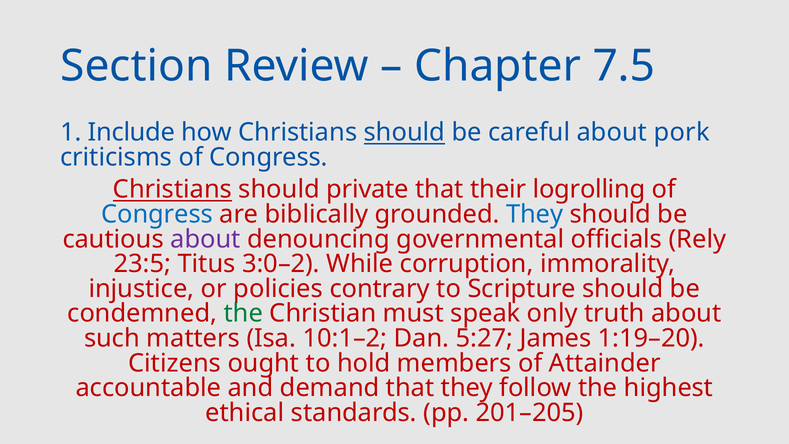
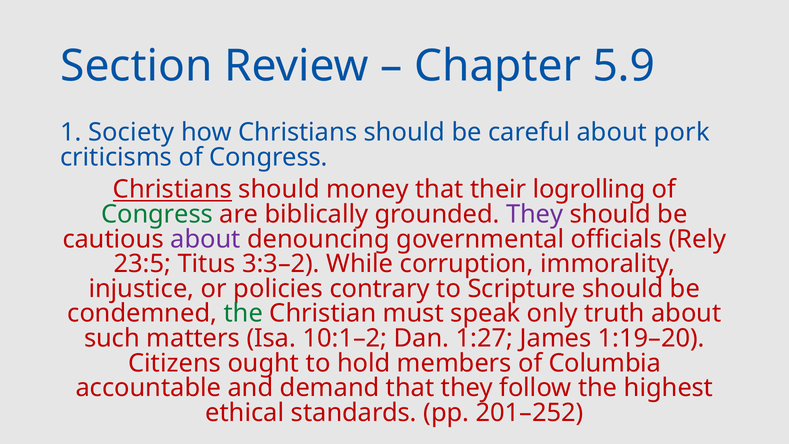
7.5: 7.5 -> 5.9
Include: Include -> Society
should at (404, 133) underline: present -> none
private: private -> money
Congress at (157, 214) colour: blue -> green
They at (535, 214) colour: blue -> purple
3:0–2: 3:0–2 -> 3:3–2
5:27: 5:27 -> 1:27
Attainder: Attainder -> Columbia
201–205: 201–205 -> 201–252
